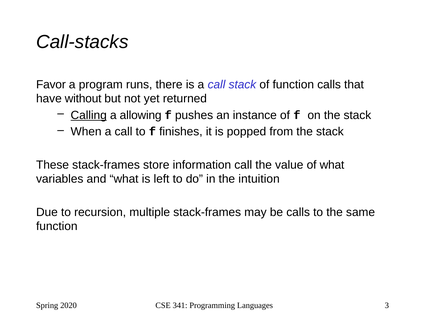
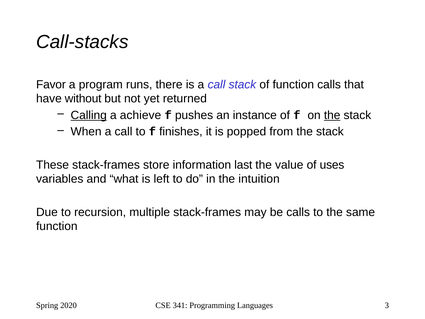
allowing: allowing -> achieve
the at (332, 115) underline: none -> present
information call: call -> last
of what: what -> uses
